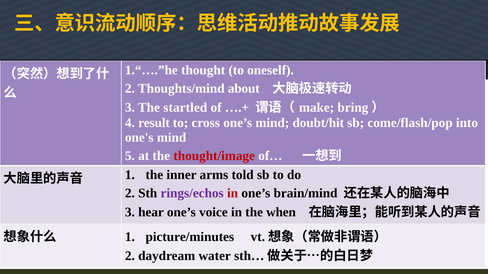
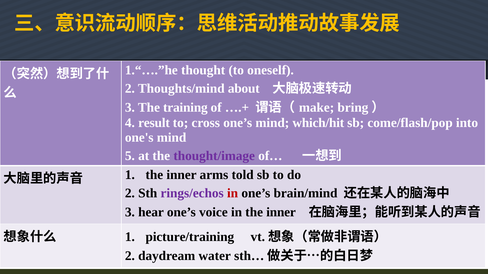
startled: startled -> training
doubt/hit: doubt/hit -> which/hit
thought/image colour: red -> purple
in the when: when -> inner
picture/minutes: picture/minutes -> picture/training
